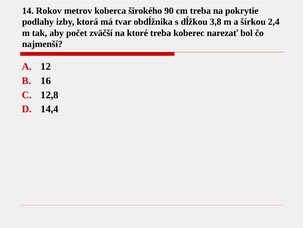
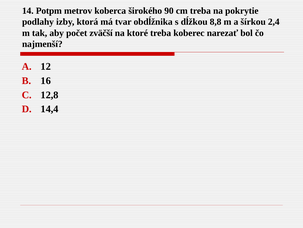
Rokov: Rokov -> Potpm
3,8: 3,8 -> 8,8
